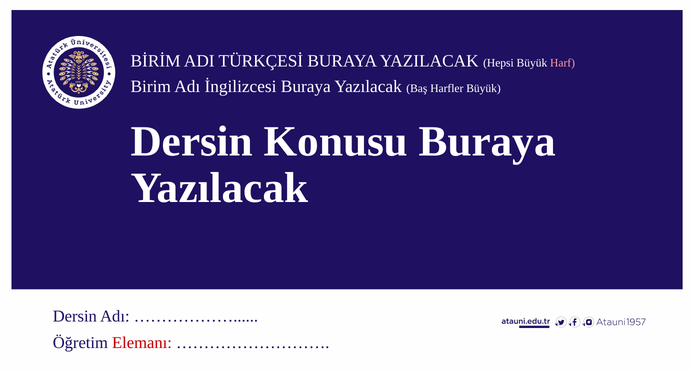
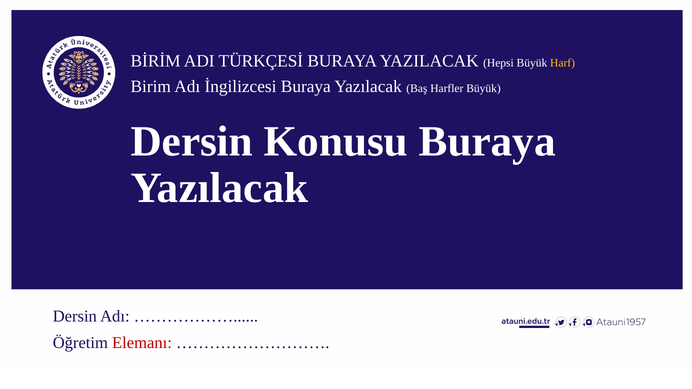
Harf at (563, 63) colour: pink -> yellow
